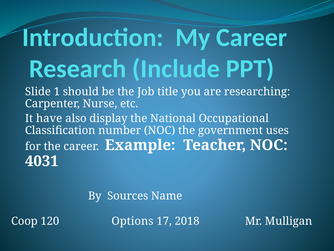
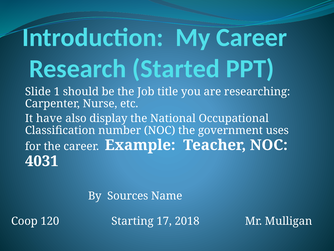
Include: Include -> Started
Options: Options -> Starting
